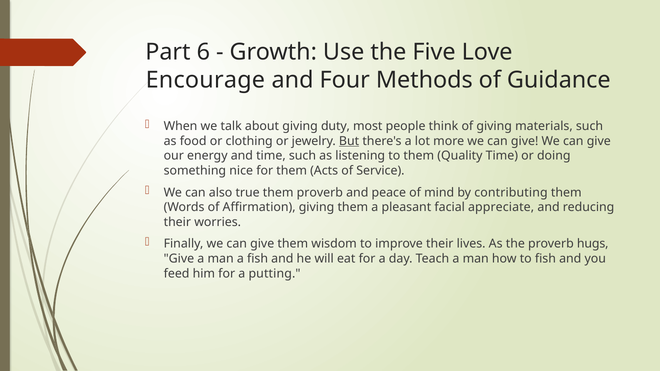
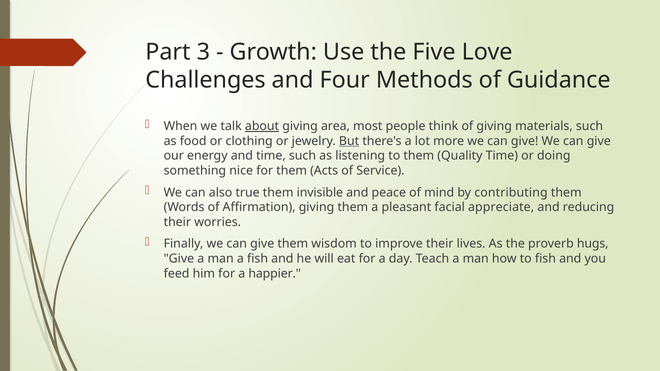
6: 6 -> 3
Encourage: Encourage -> Challenges
about underline: none -> present
duty: duty -> area
them proverb: proverb -> invisible
putting: putting -> happier
